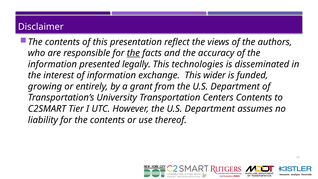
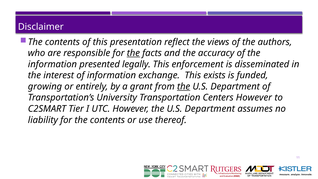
technologies: technologies -> enforcement
wider: wider -> exists
the at (184, 86) underline: none -> present
Centers Contents: Contents -> However
